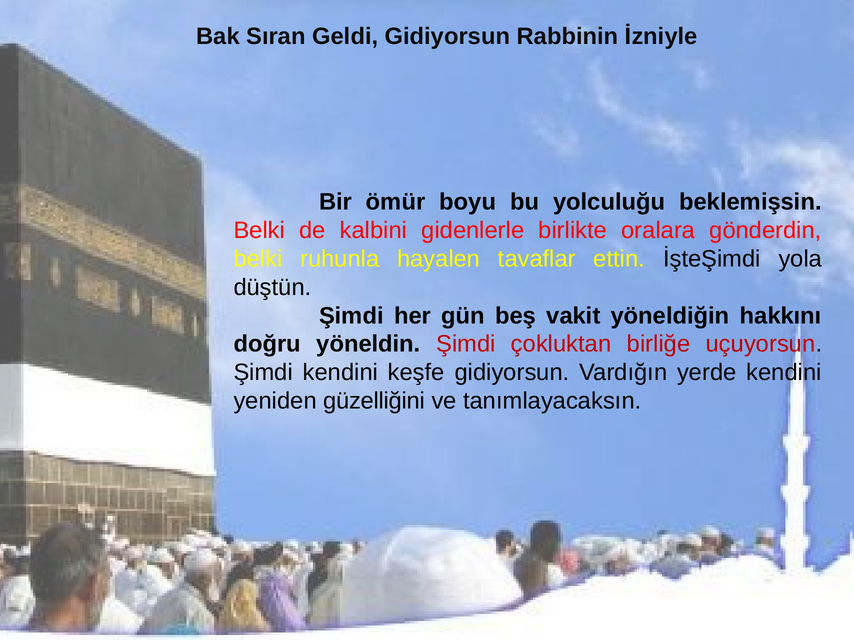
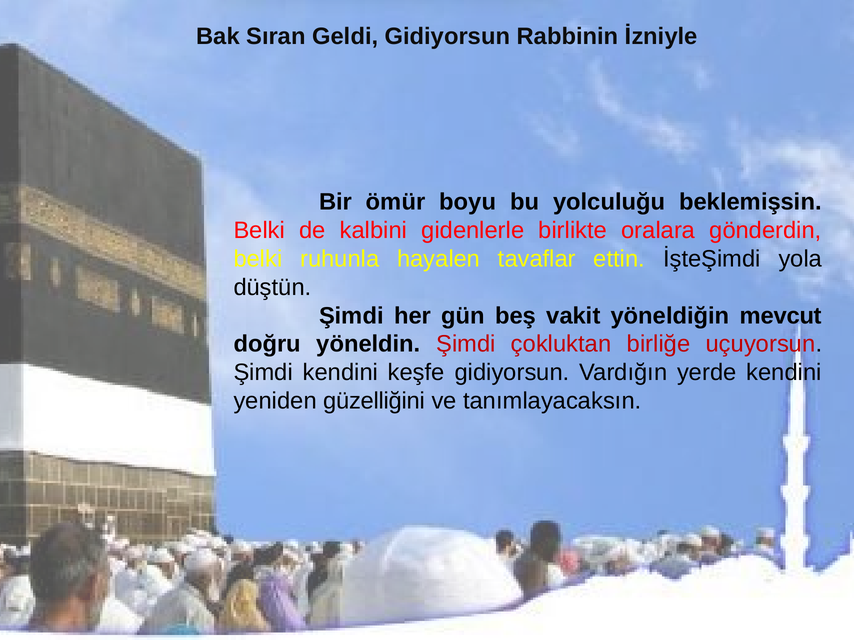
hakkını: hakkını -> mevcut
